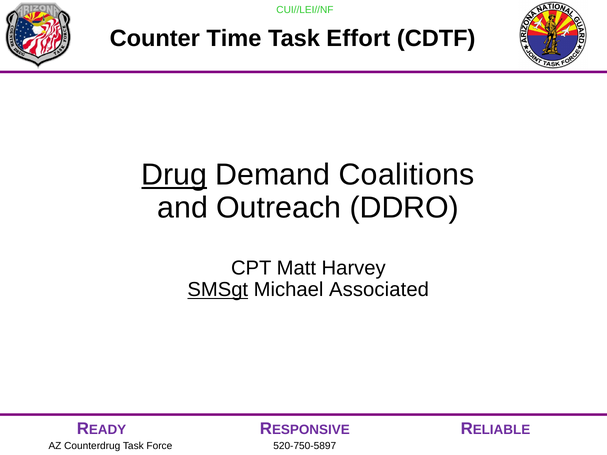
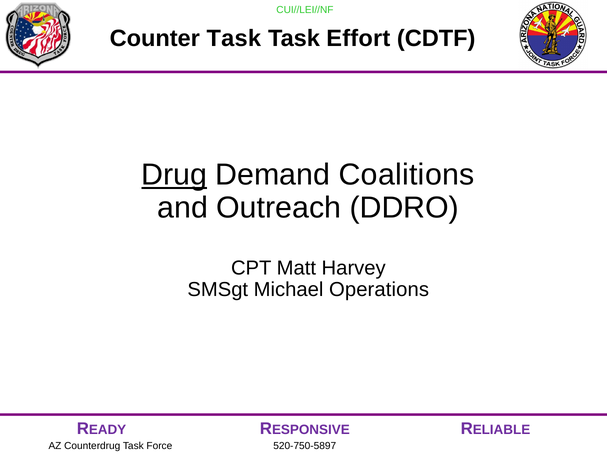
Counter Time: Time -> Task
SMSgt underline: present -> none
Associated: Associated -> Operations
